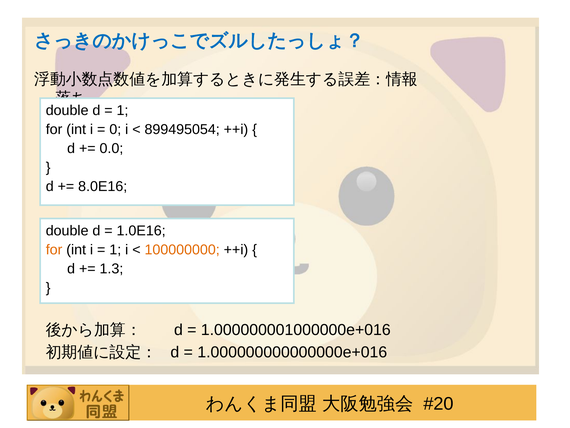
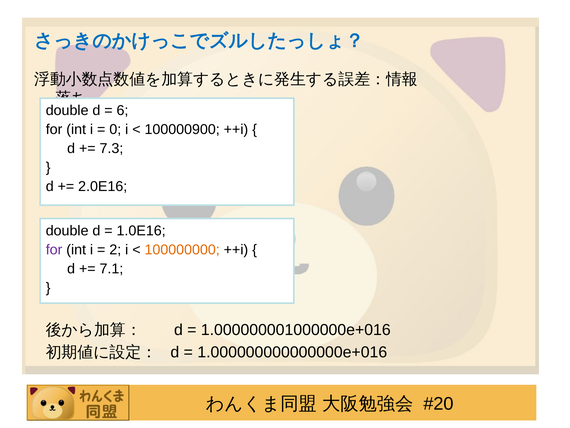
1 at (122, 110): 1 -> 6
899495054: 899495054 -> 100000900
0.0: 0.0 -> 7.3
8.0E16: 8.0E16 -> 2.0E16
for at (54, 250) colour: orange -> purple
1 at (115, 250): 1 -> 2
1.3: 1.3 -> 7.1
